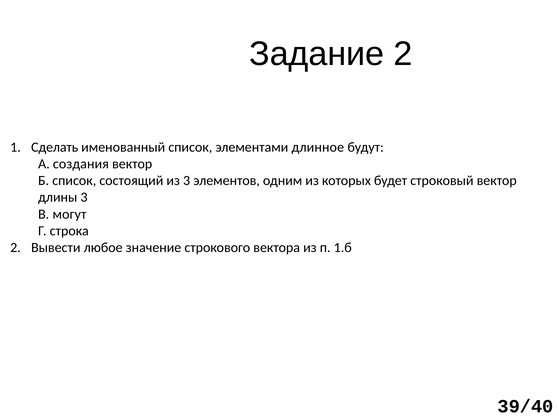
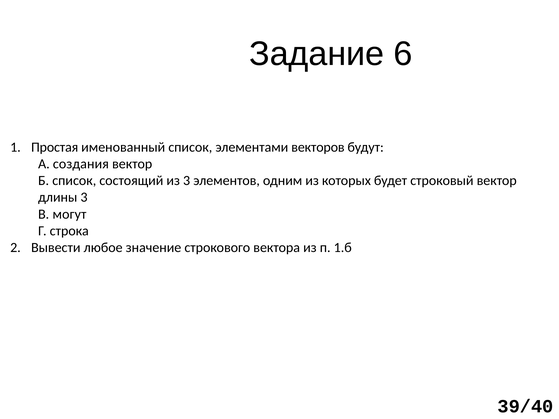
Задание 2: 2 -> 6
Сделать: Сделать -> Простая
длинное: длинное -> векторов
